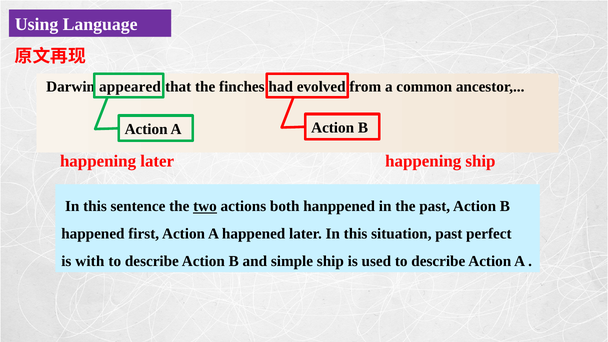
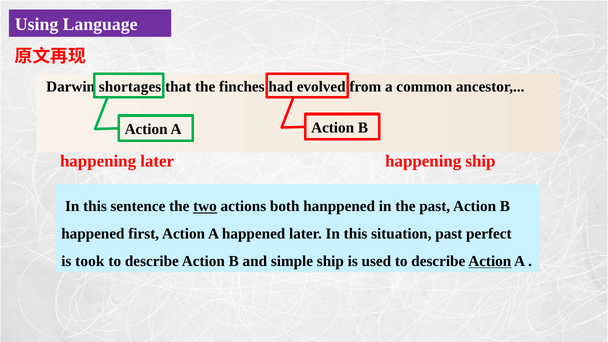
appeared: appeared -> shortages
with: with -> took
Action at (490, 261) underline: none -> present
